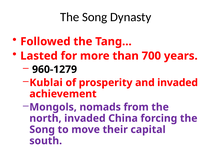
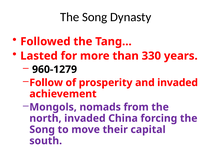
700: 700 -> 330
Kublai: Kublai -> Follow
